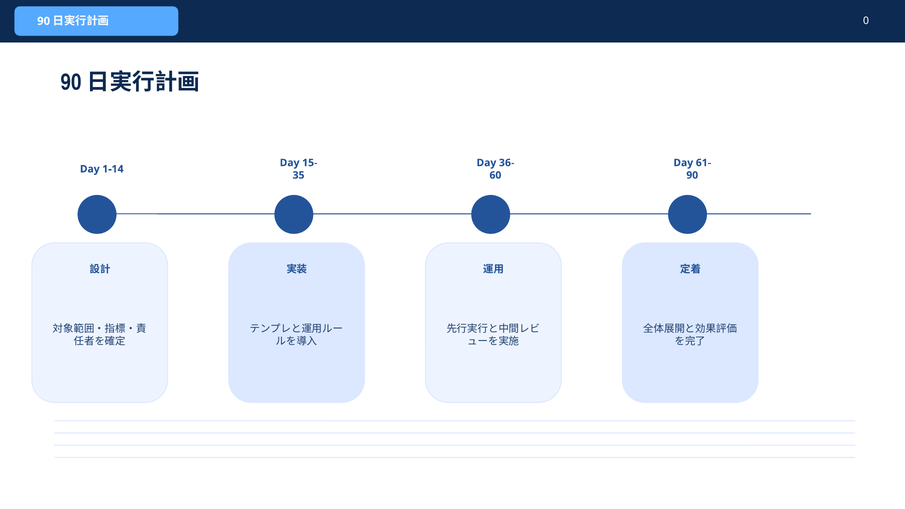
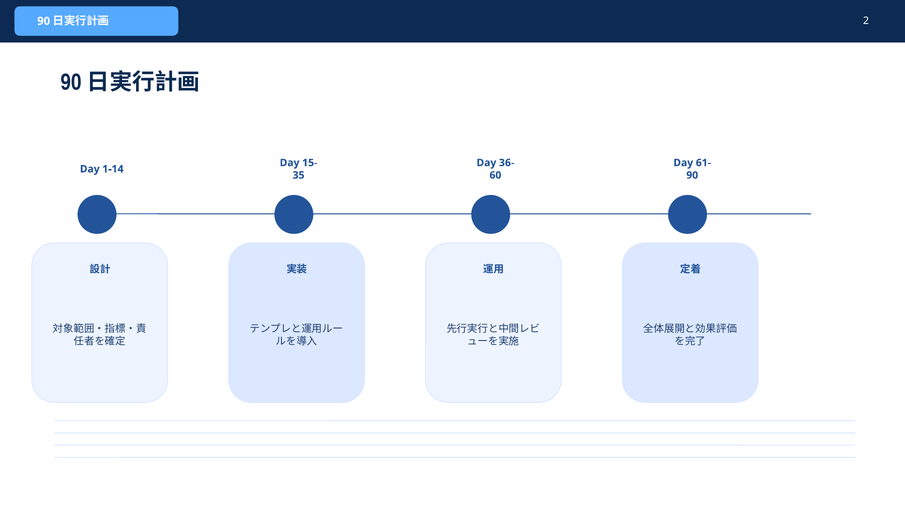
0: 0 -> 2
